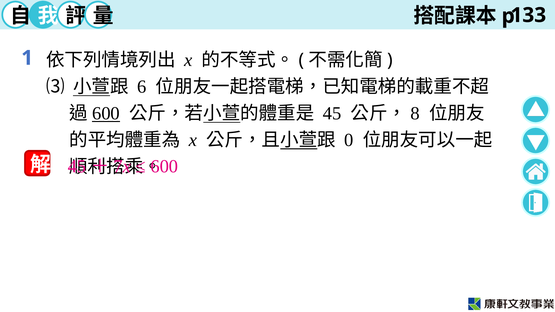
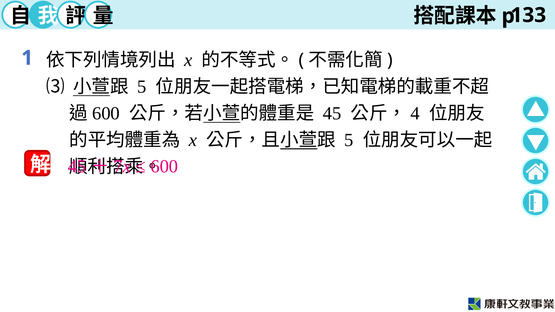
6 at (142, 87): 6 -> 5
600 at (106, 114) underline: present -> none
8: 8 -> 4
0 at (349, 140): 0 -> 5
